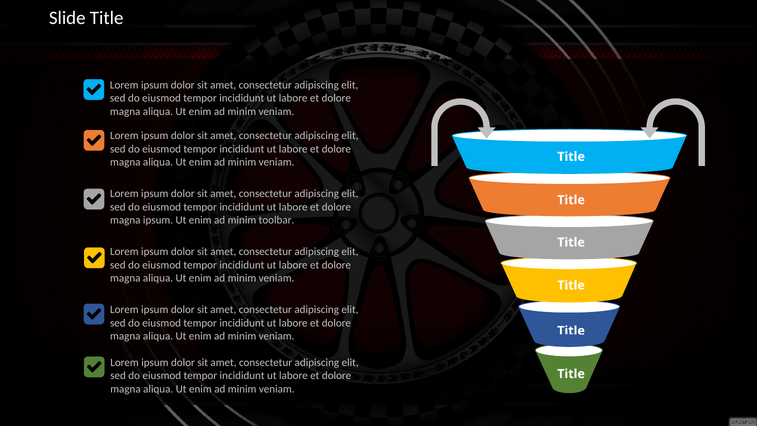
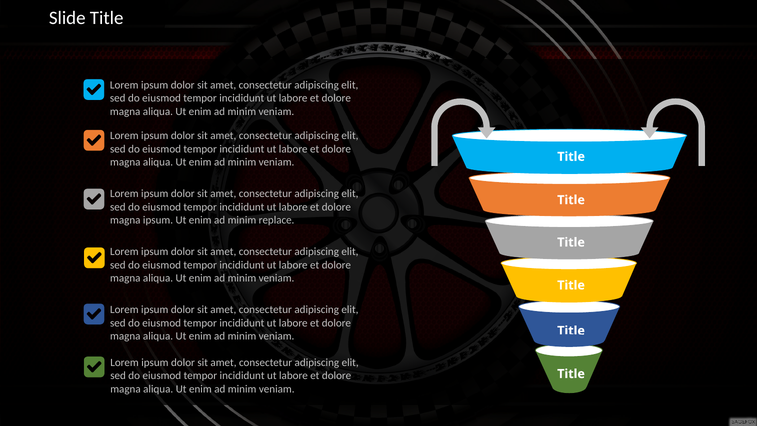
toolbar: toolbar -> replace
